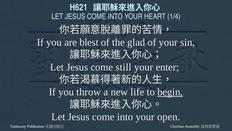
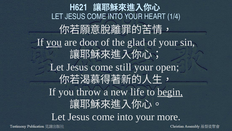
you at (54, 42) underline: none -> present
blest: blest -> door
enter: enter -> open
open: open -> more
